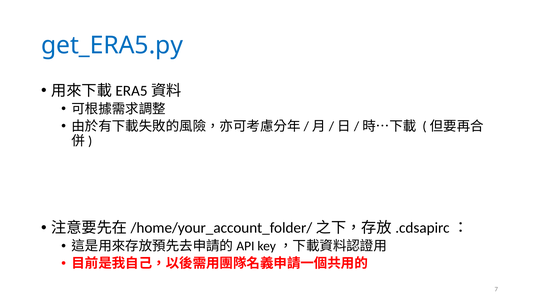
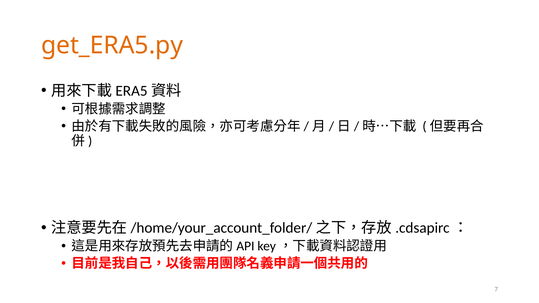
get_ERA5.py colour: blue -> orange
